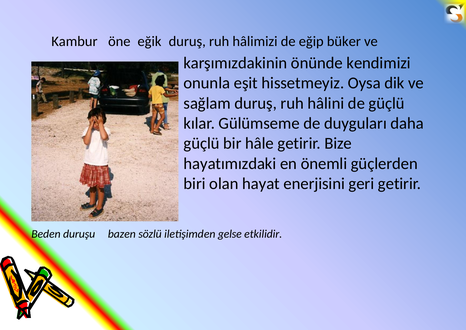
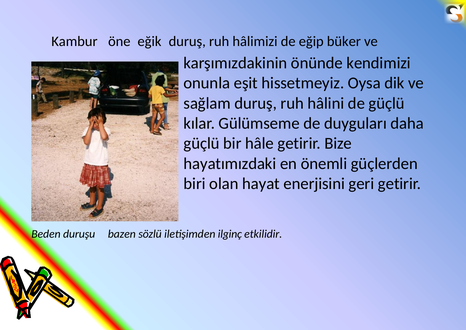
gelse: gelse -> ilginç
